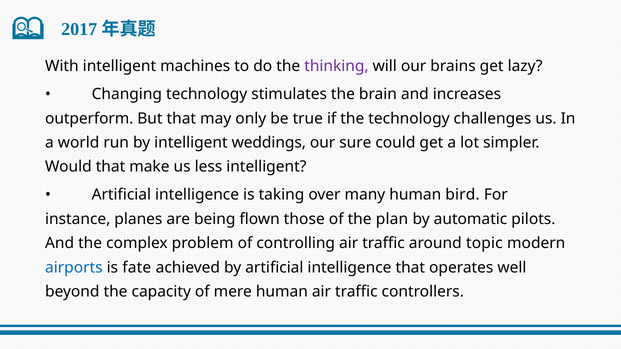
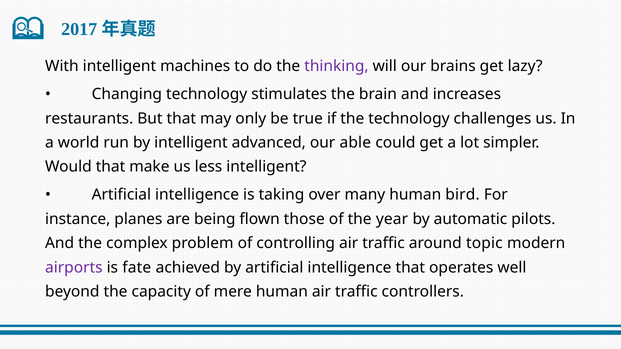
outperform: outperform -> restaurants
weddings: weddings -> advanced
sure: sure -> able
plan: plan -> year
airports colour: blue -> purple
